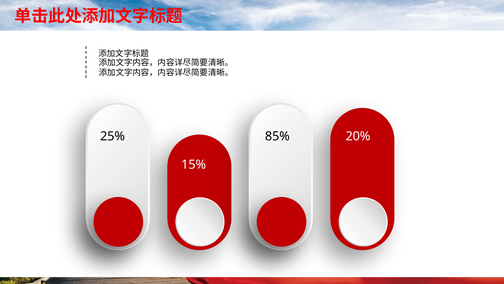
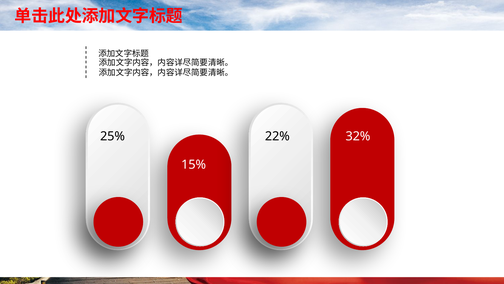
85%: 85% -> 22%
20%: 20% -> 32%
